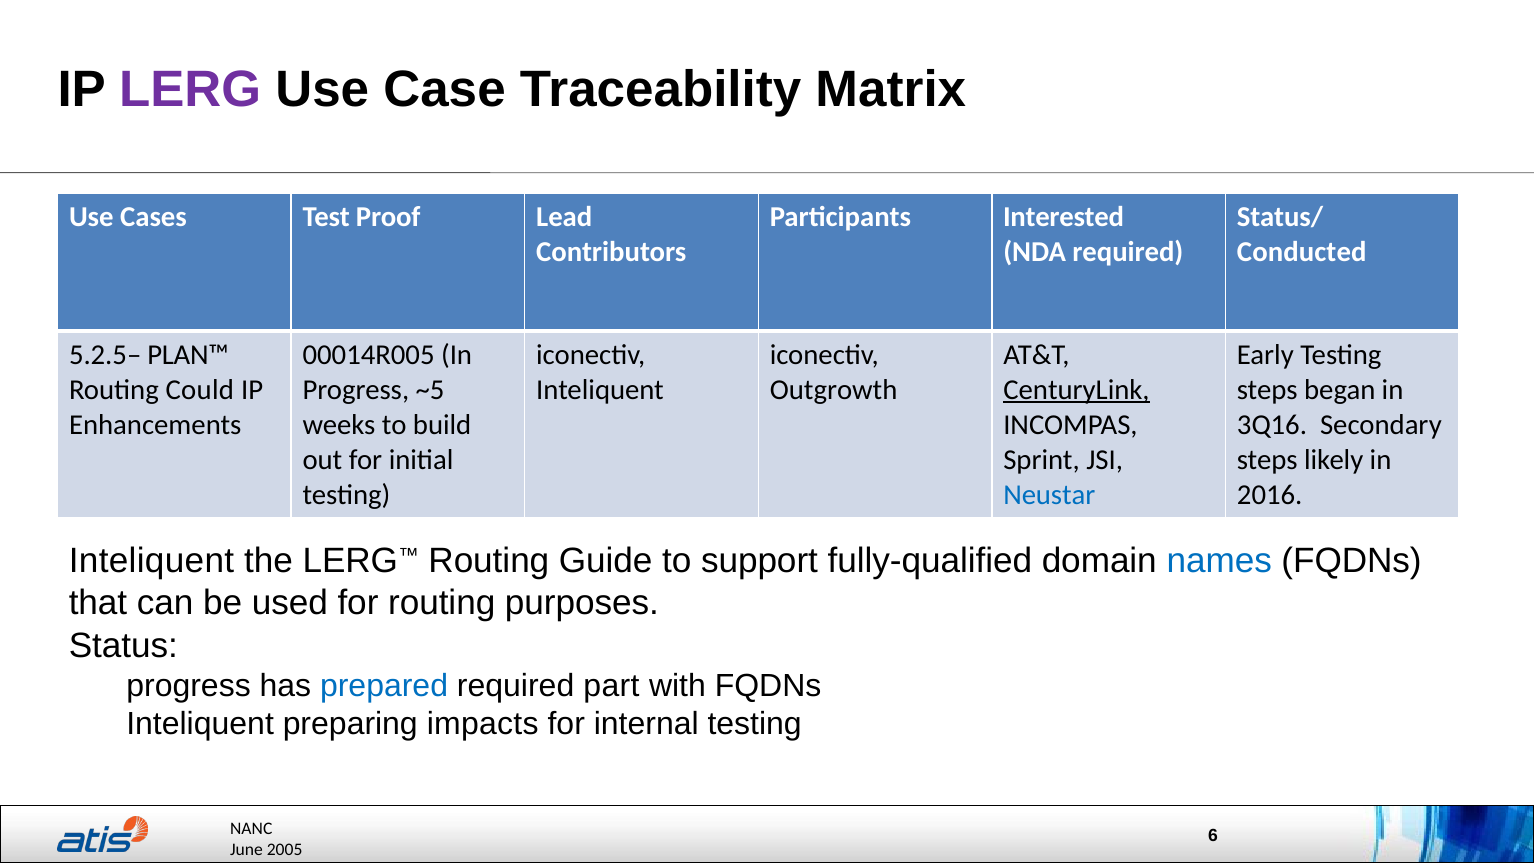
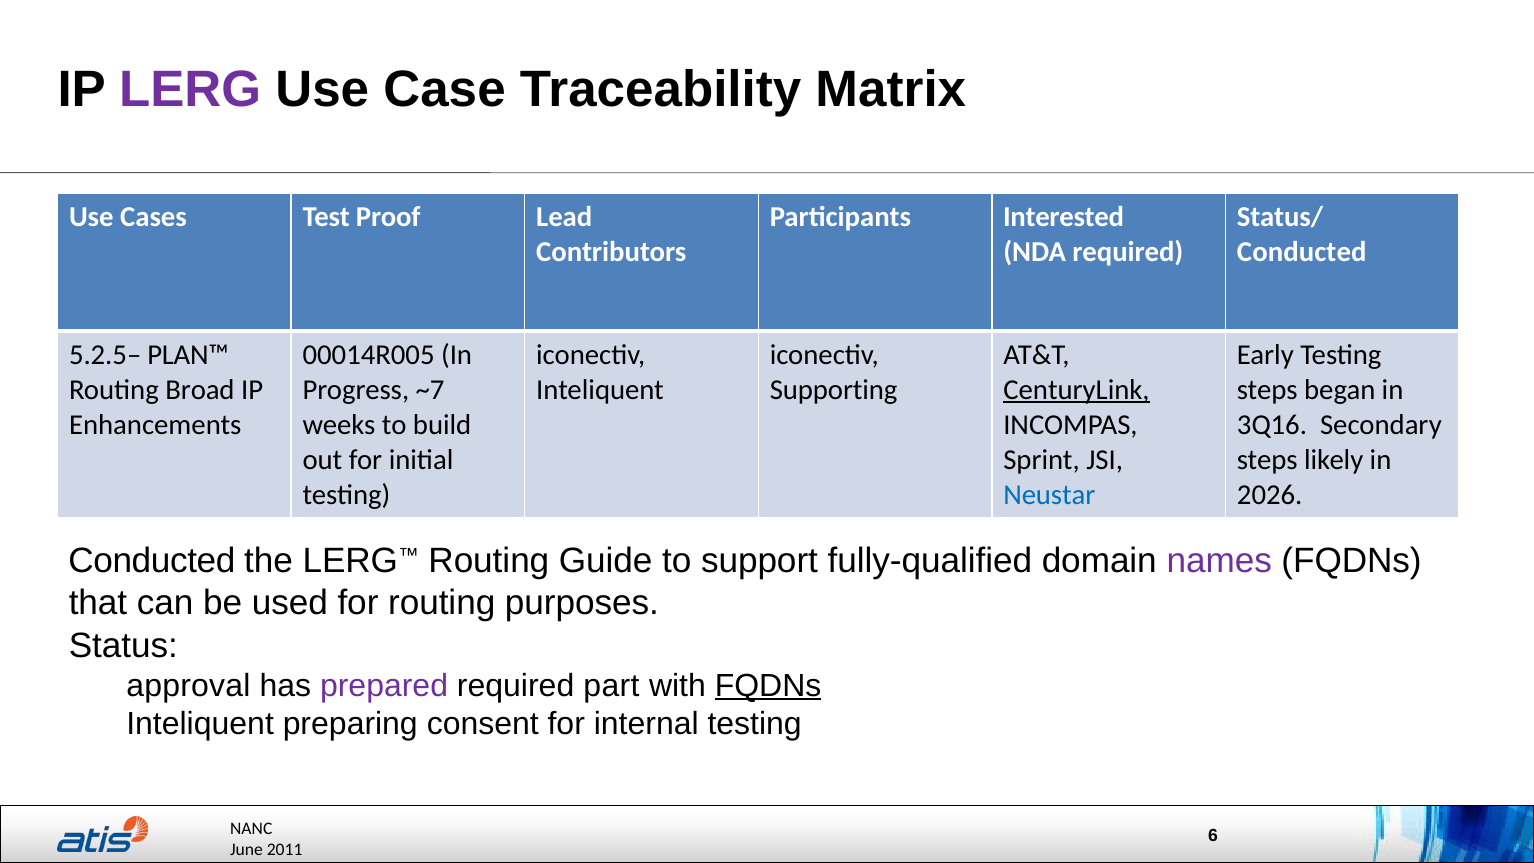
Could: Could -> Broad
~5: ~5 -> ~7
Outgrowth: Outgrowth -> Supporting
2016: 2016 -> 2026
Inteliquent at (152, 561): Inteliquent -> Conducted
names colour: blue -> purple
progress at (189, 685): progress -> approval
prepared colour: blue -> purple
FQDNs at (768, 685) underline: none -> present
impacts: impacts -> consent
2005: 2005 -> 2011
